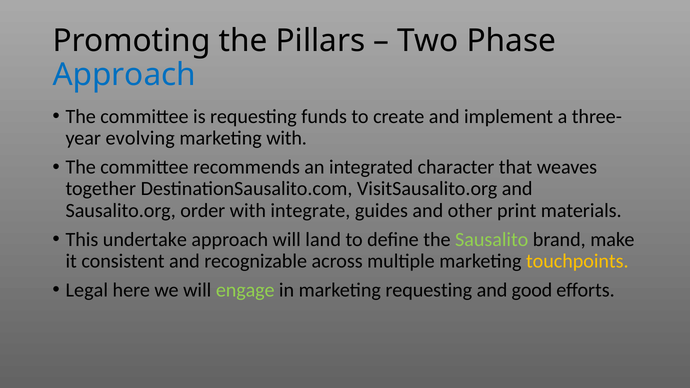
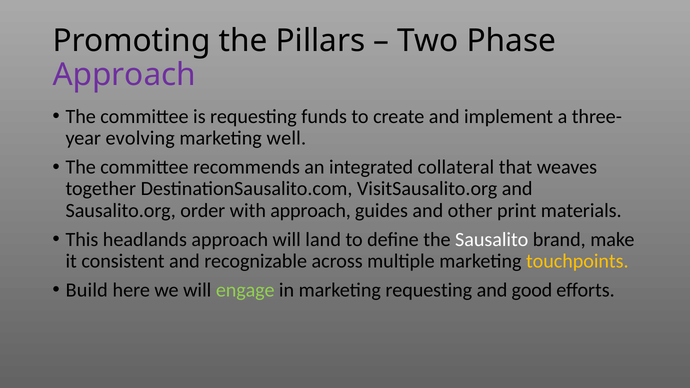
Approach at (124, 75) colour: blue -> purple
marketing with: with -> well
character: character -> collateral
with integrate: integrate -> approach
undertake: undertake -> headlands
Sausalito colour: light green -> white
Legal: Legal -> Build
